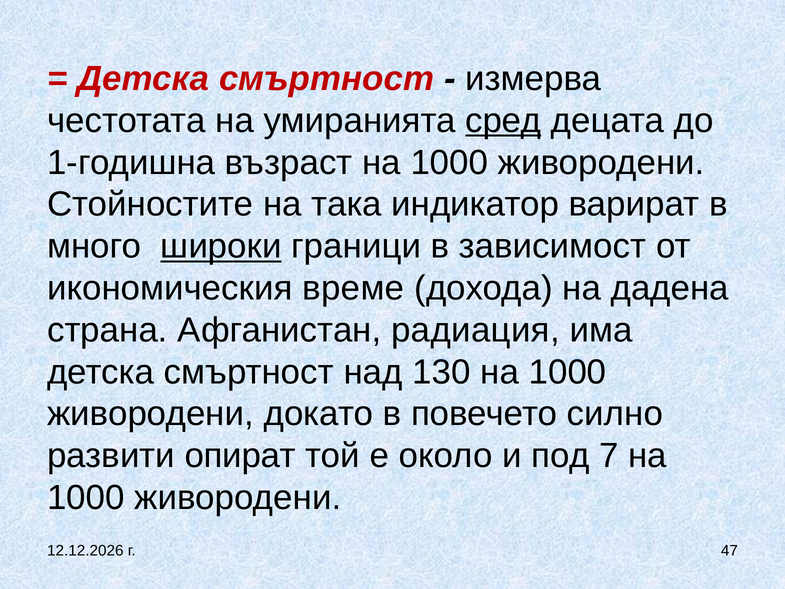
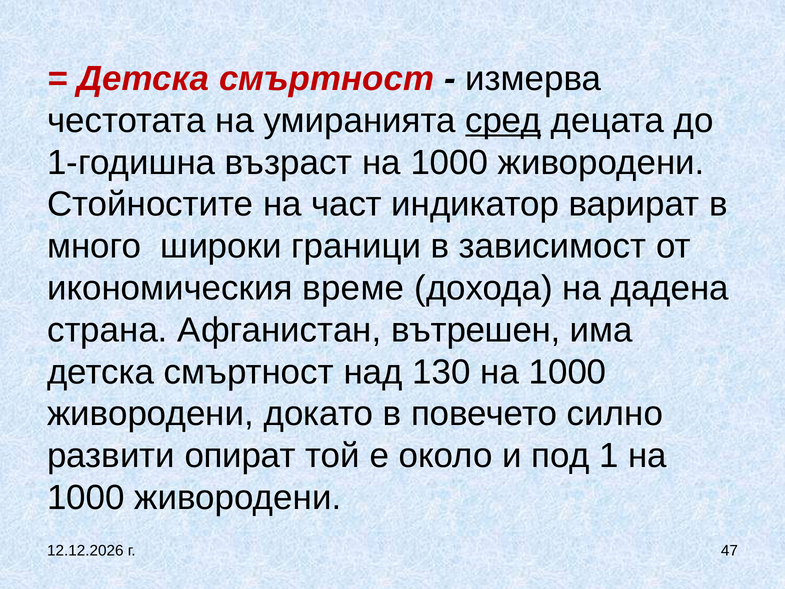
така: така -> част
широки underline: present -> none
радиация: радиация -> вътрешен
7: 7 -> 1
